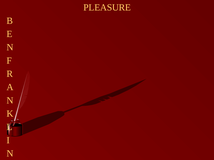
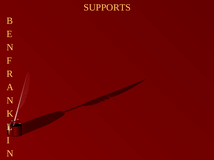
PLEASURE: PLEASURE -> SUPPORTS
